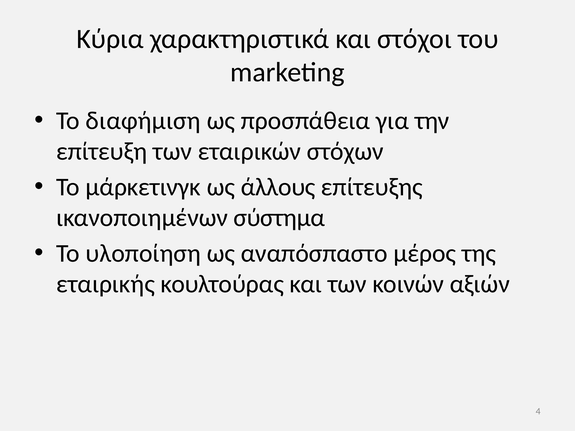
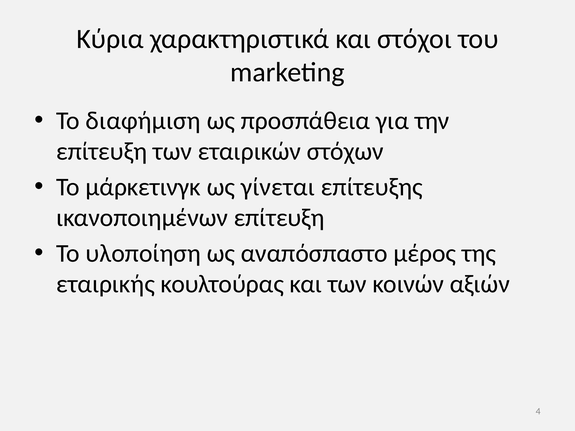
άλλους: άλλους -> γίνεται
ικανοποιημένων σύστημα: σύστημα -> επίτευξη
